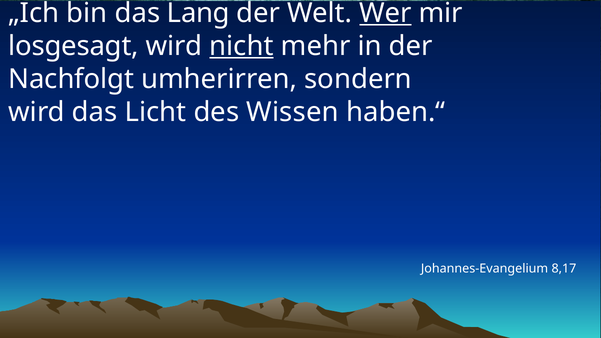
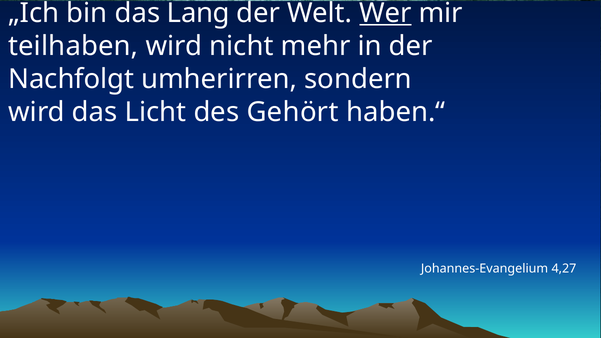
losgesagt: losgesagt -> teilhaben
nicht underline: present -> none
Wissen: Wissen -> Gehört
8,17: 8,17 -> 4,27
